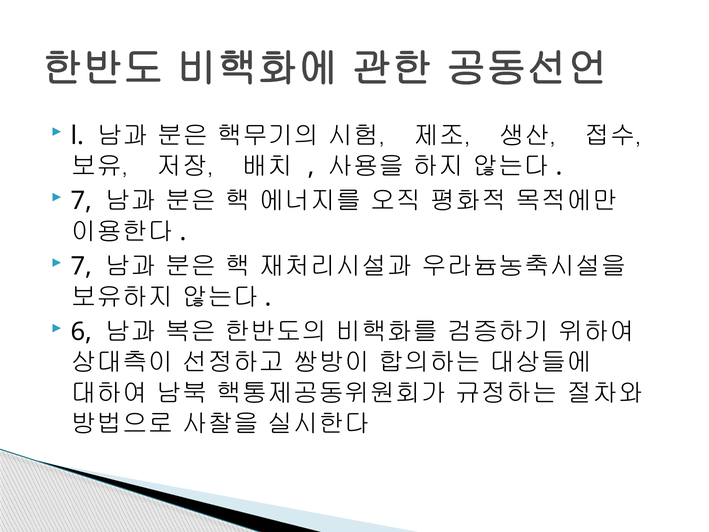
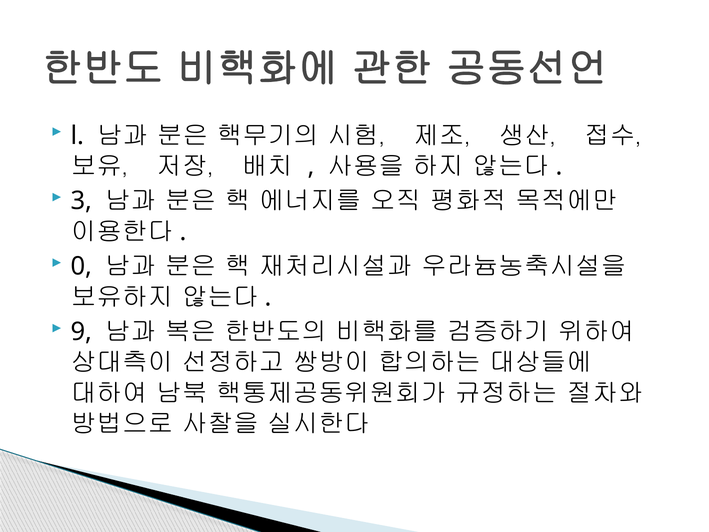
7 at (82, 201): 7 -> 3
7 at (82, 266): 7 -> 0
6: 6 -> 9
